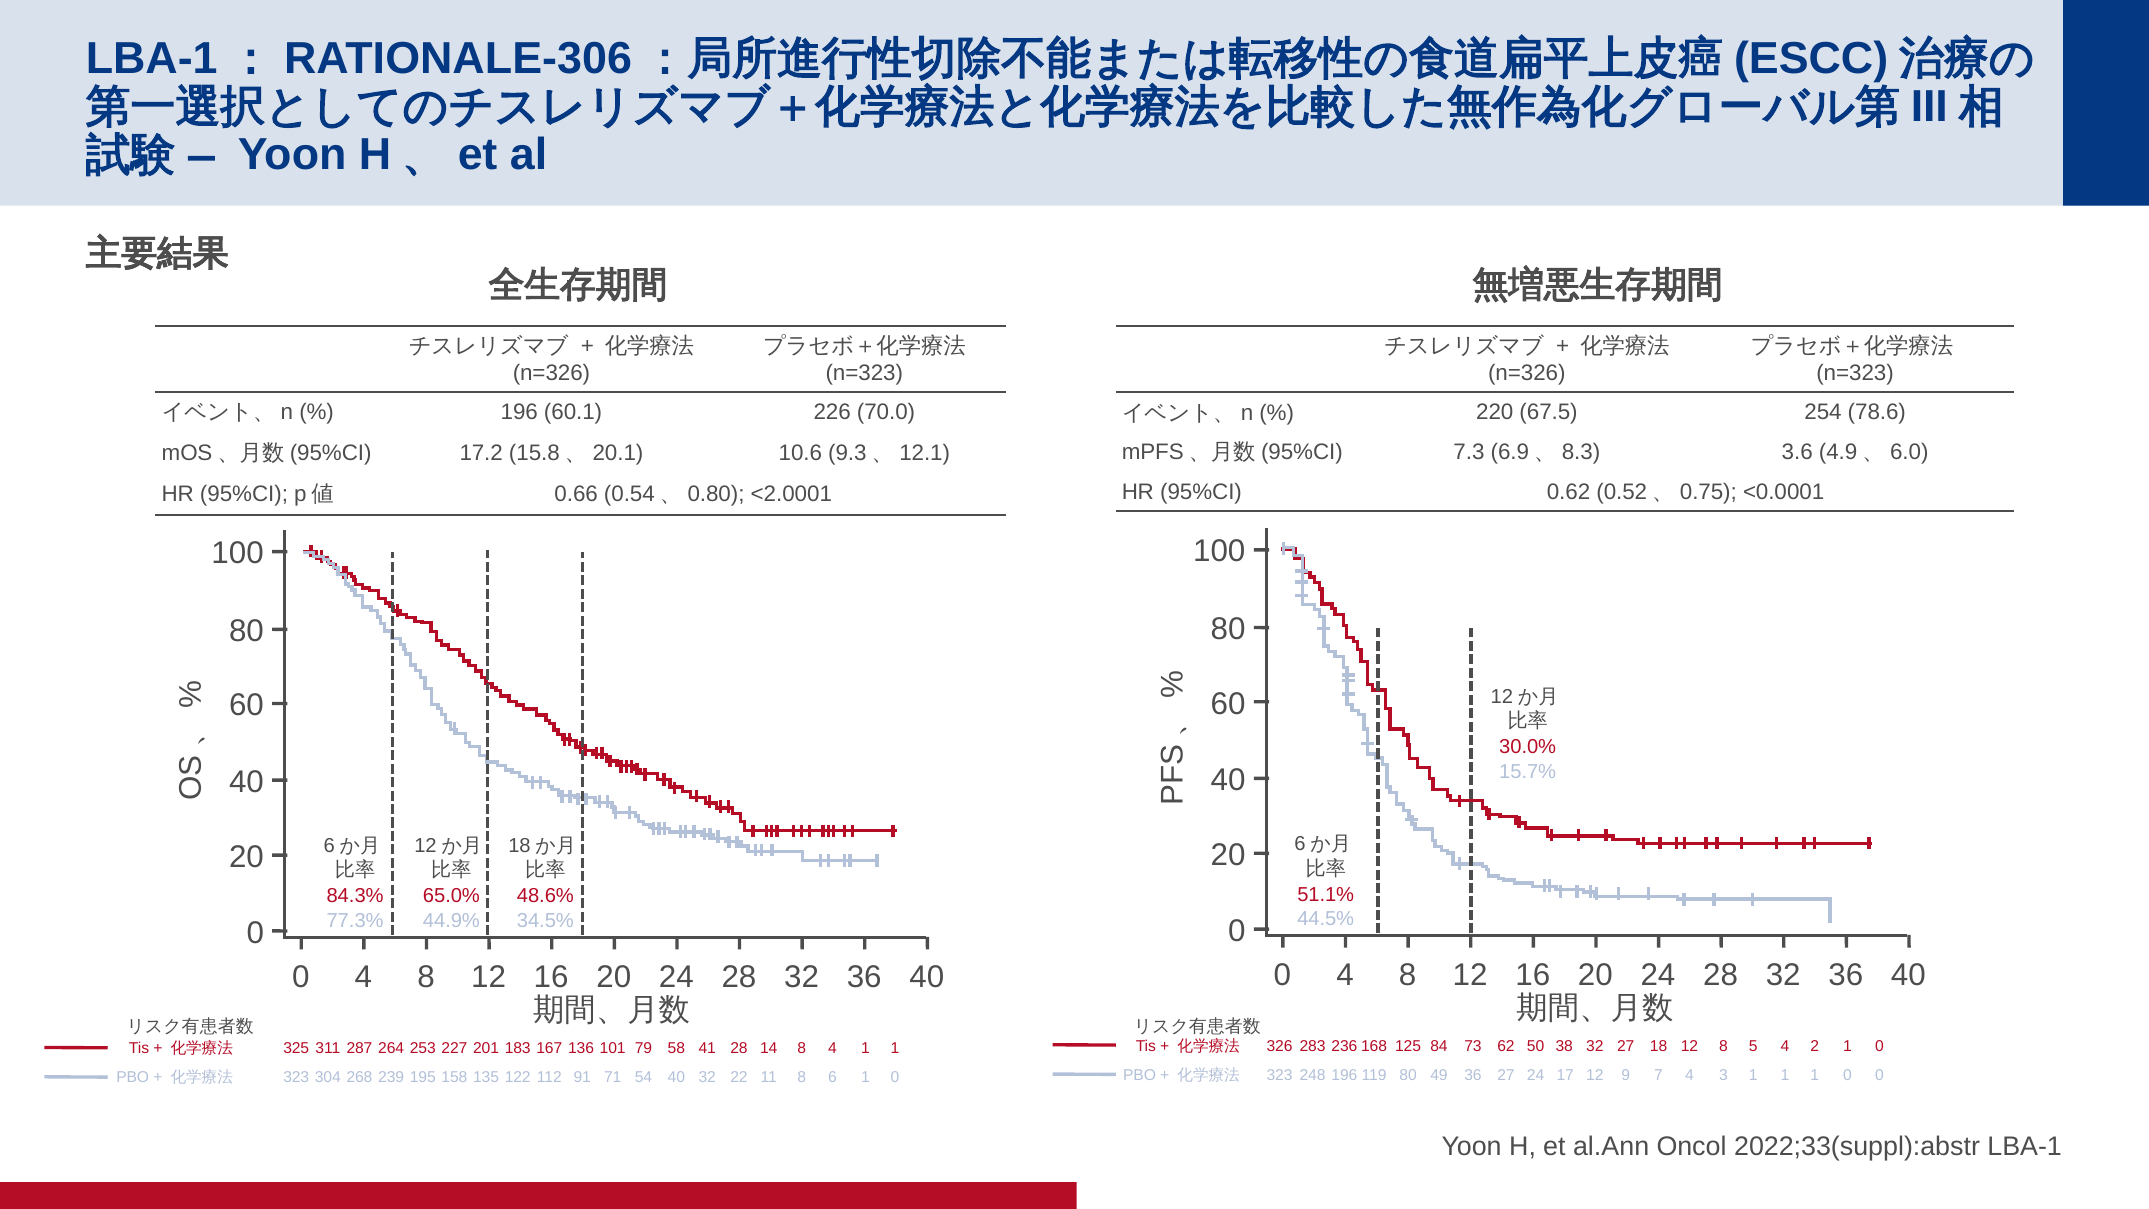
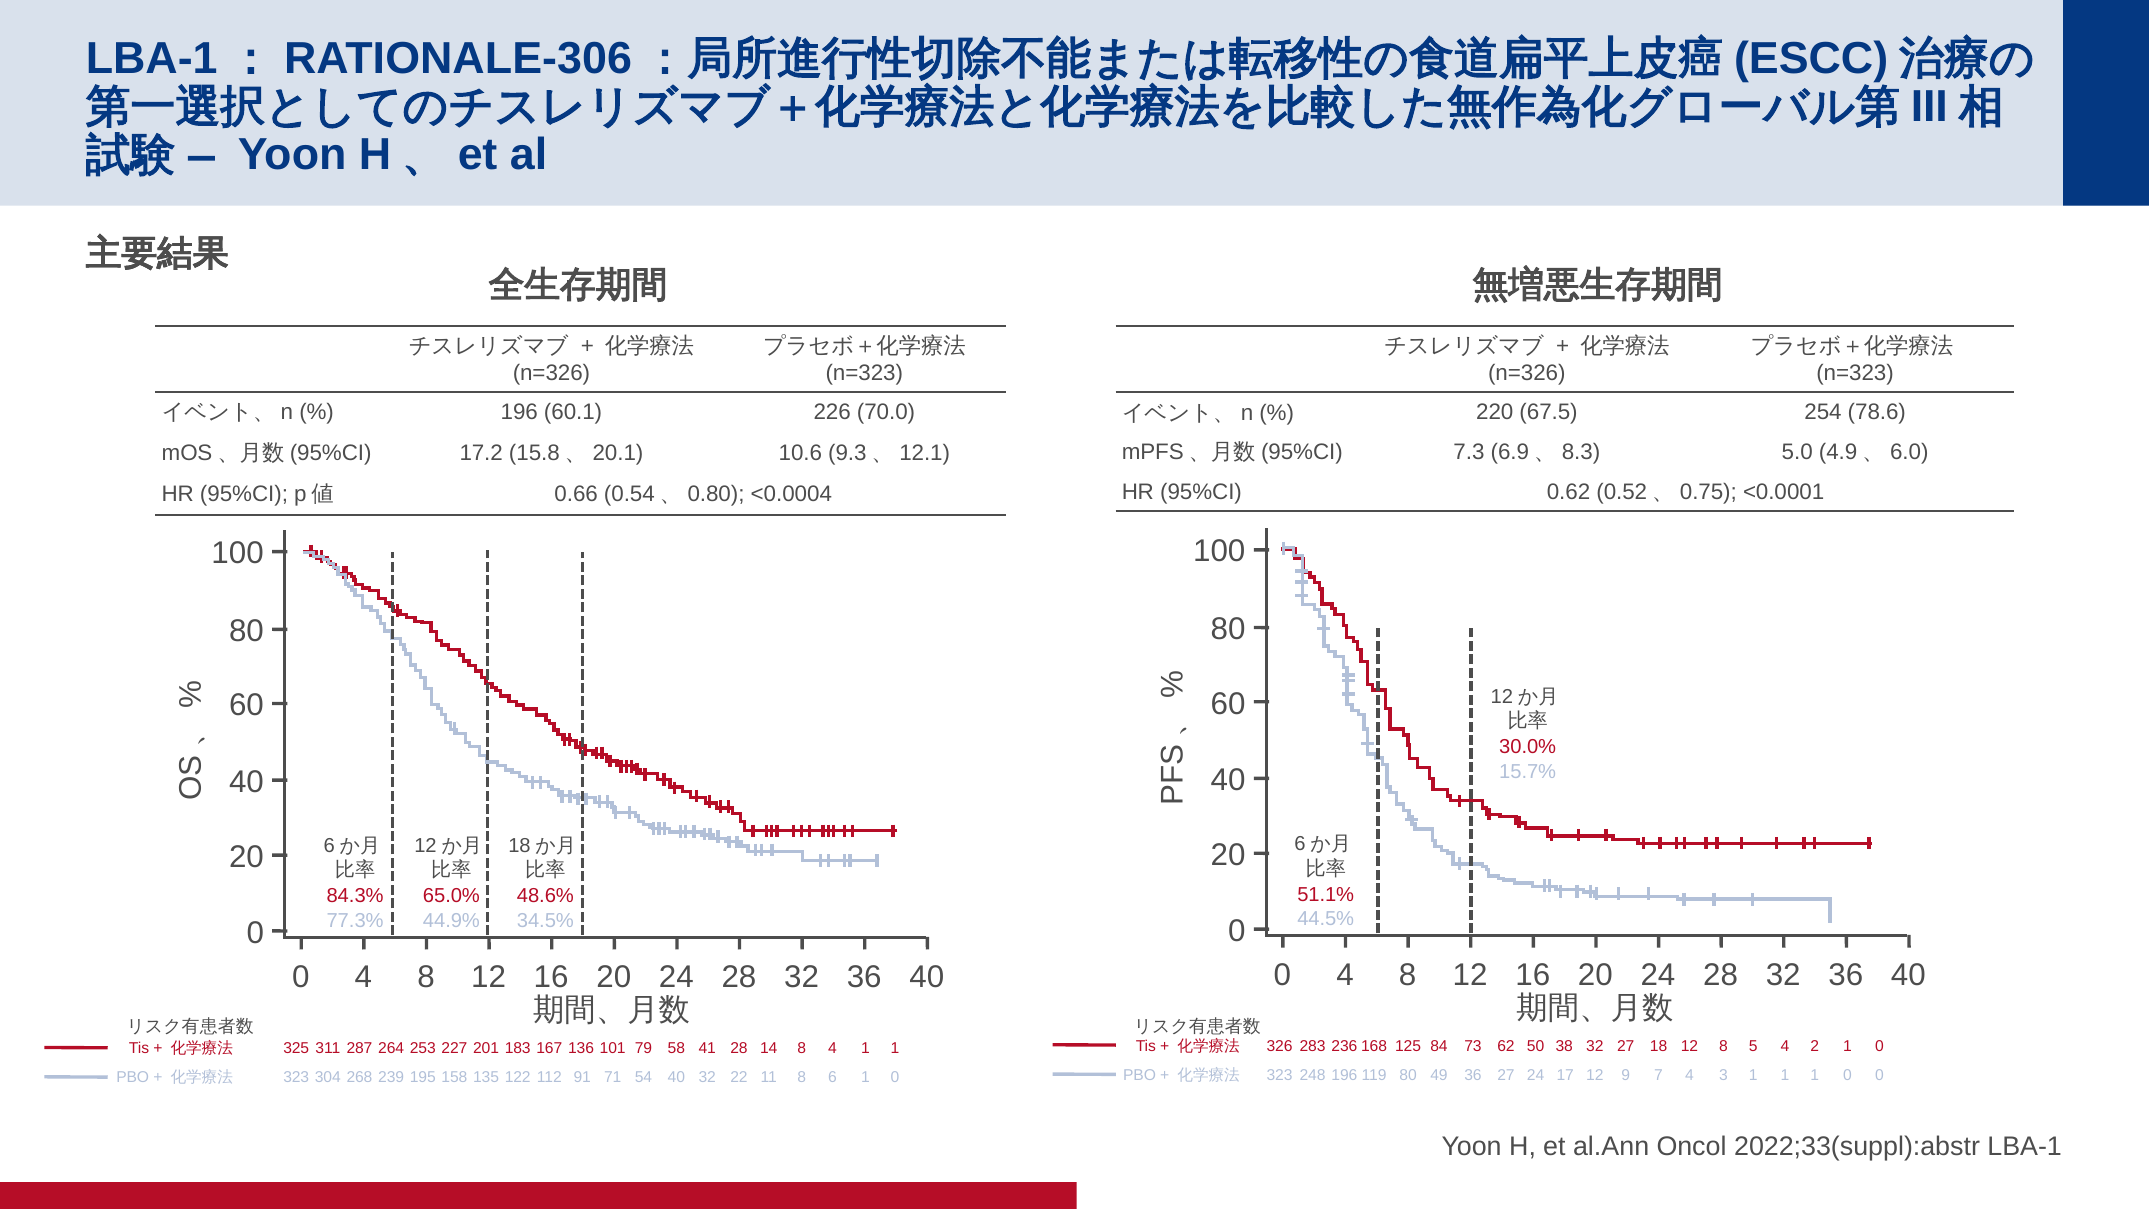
3.6: 3.6 -> 5.0
<2.0001: <2.0001 -> <0.0004
